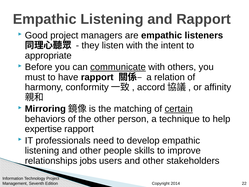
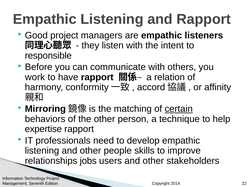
appropriate: appropriate -> responsible
communicate underline: present -> none
must: must -> work
